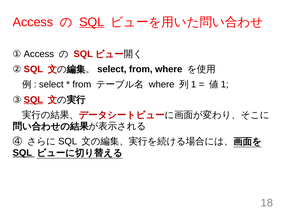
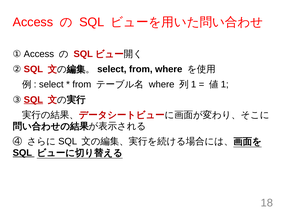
SQL at (92, 22) underline: present -> none
